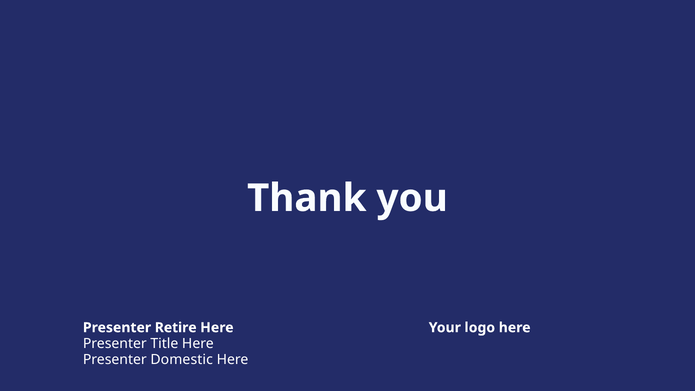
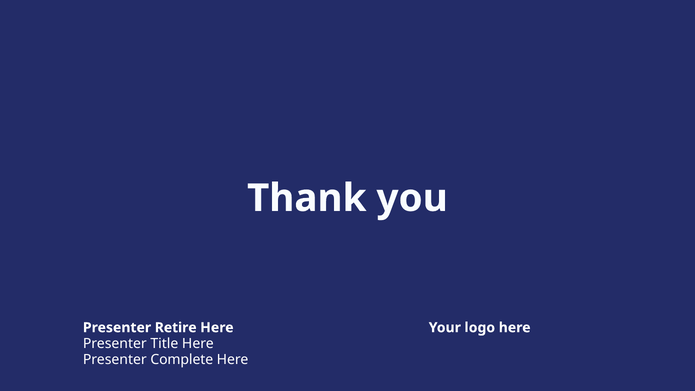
Domestic: Domestic -> Complete
